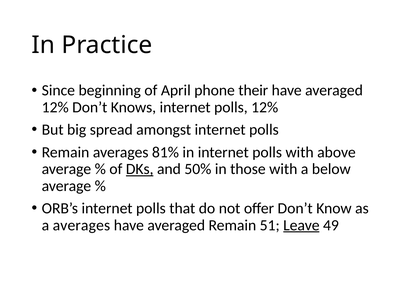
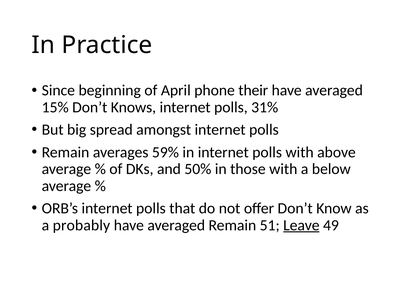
12% at (55, 108): 12% -> 15%
polls 12%: 12% -> 31%
81%: 81% -> 59%
DKs underline: present -> none
a averages: averages -> probably
